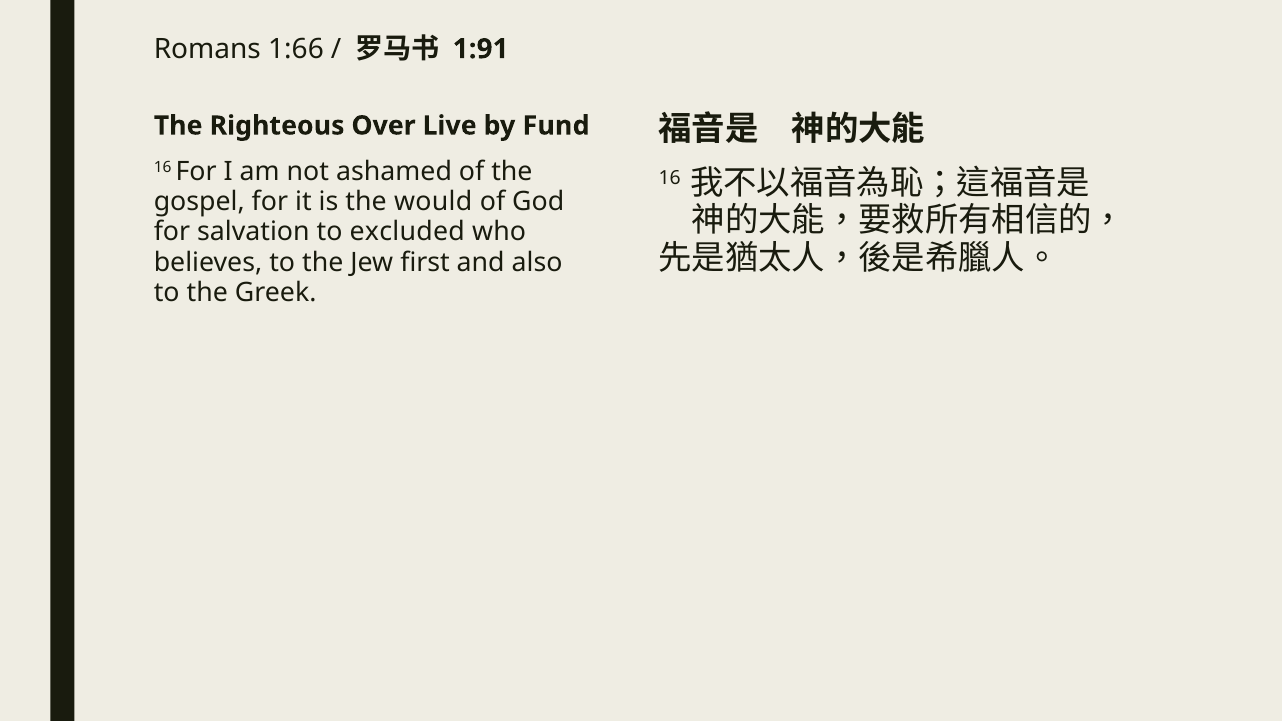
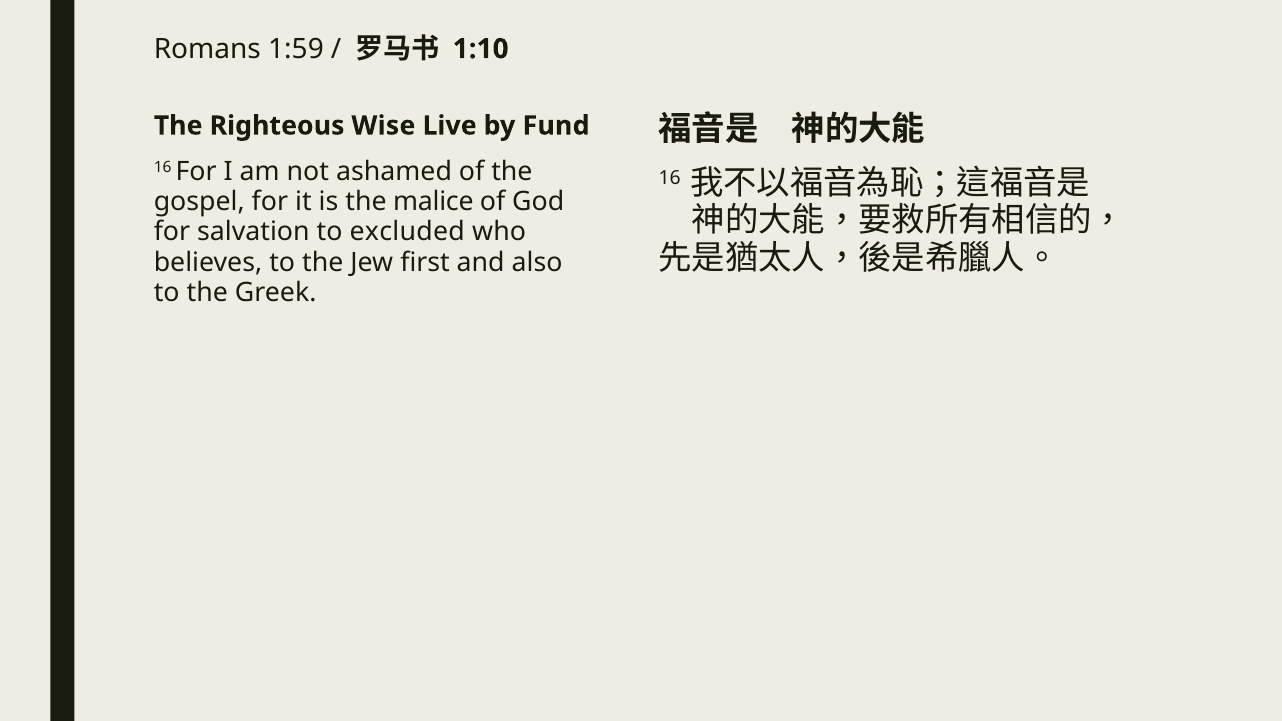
1:66: 1:66 -> 1:59
1:91: 1:91 -> 1:10
Over: Over -> Wise
would: would -> malice
